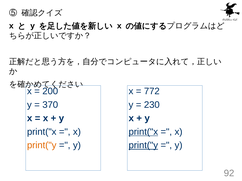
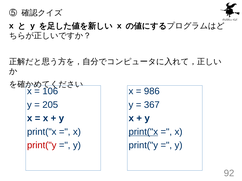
200: 200 -> 106
772: 772 -> 986
370: 370 -> 205
230: 230 -> 367
print("y at (42, 146) colour: orange -> red
print("y at (143, 146) underline: present -> none
